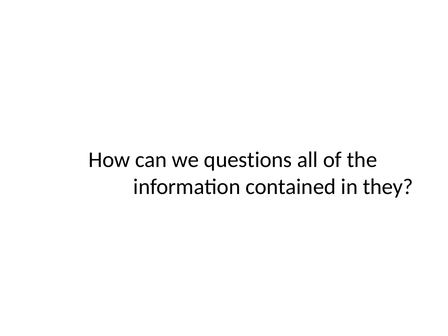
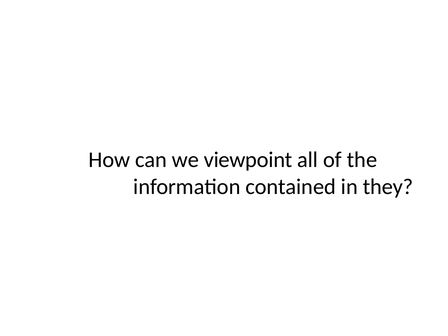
questions: questions -> viewpoint
